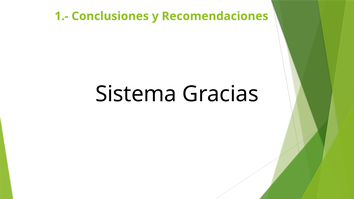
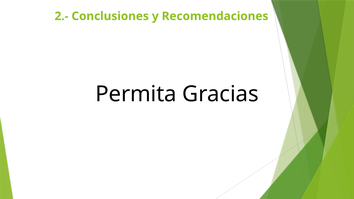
1.-: 1.- -> 2.-
Sistema: Sistema -> Permita
